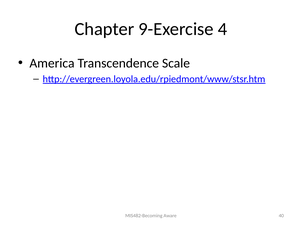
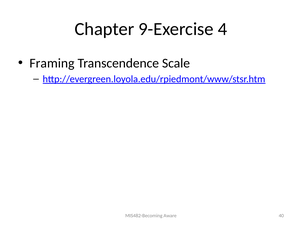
America: America -> Framing
